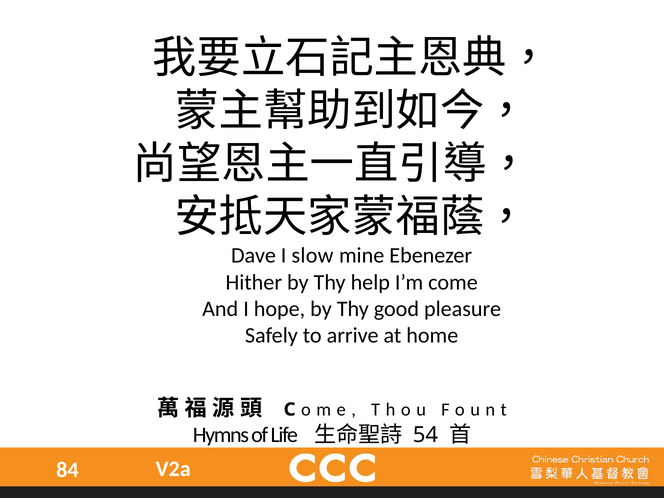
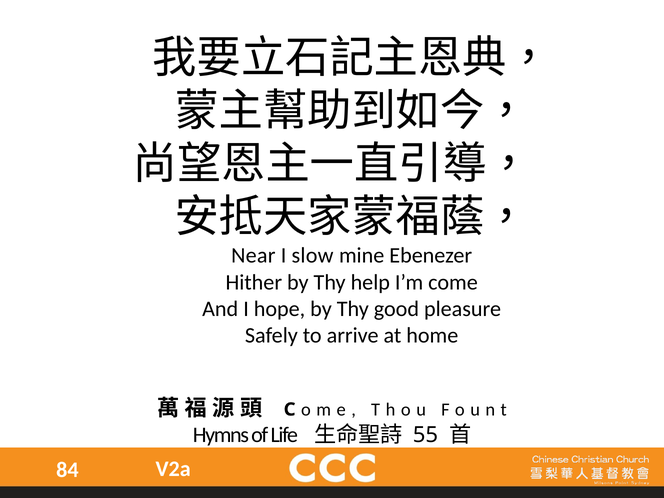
Dave: Dave -> Near
54: 54 -> 55
